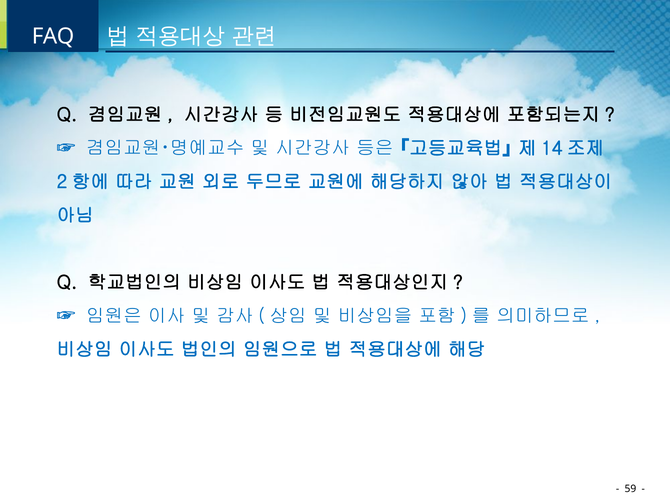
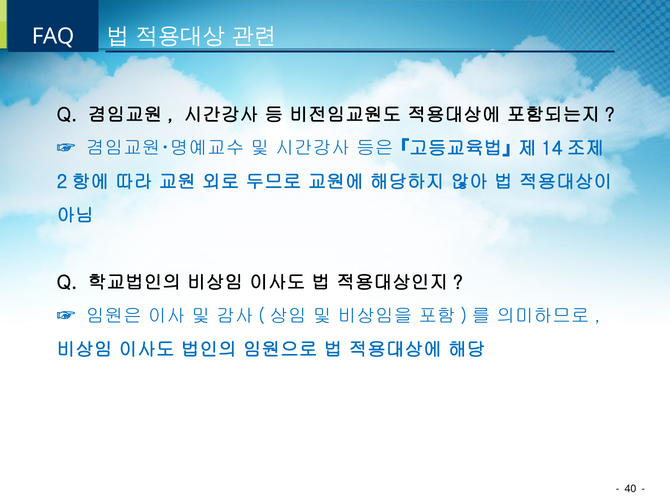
59: 59 -> 40
